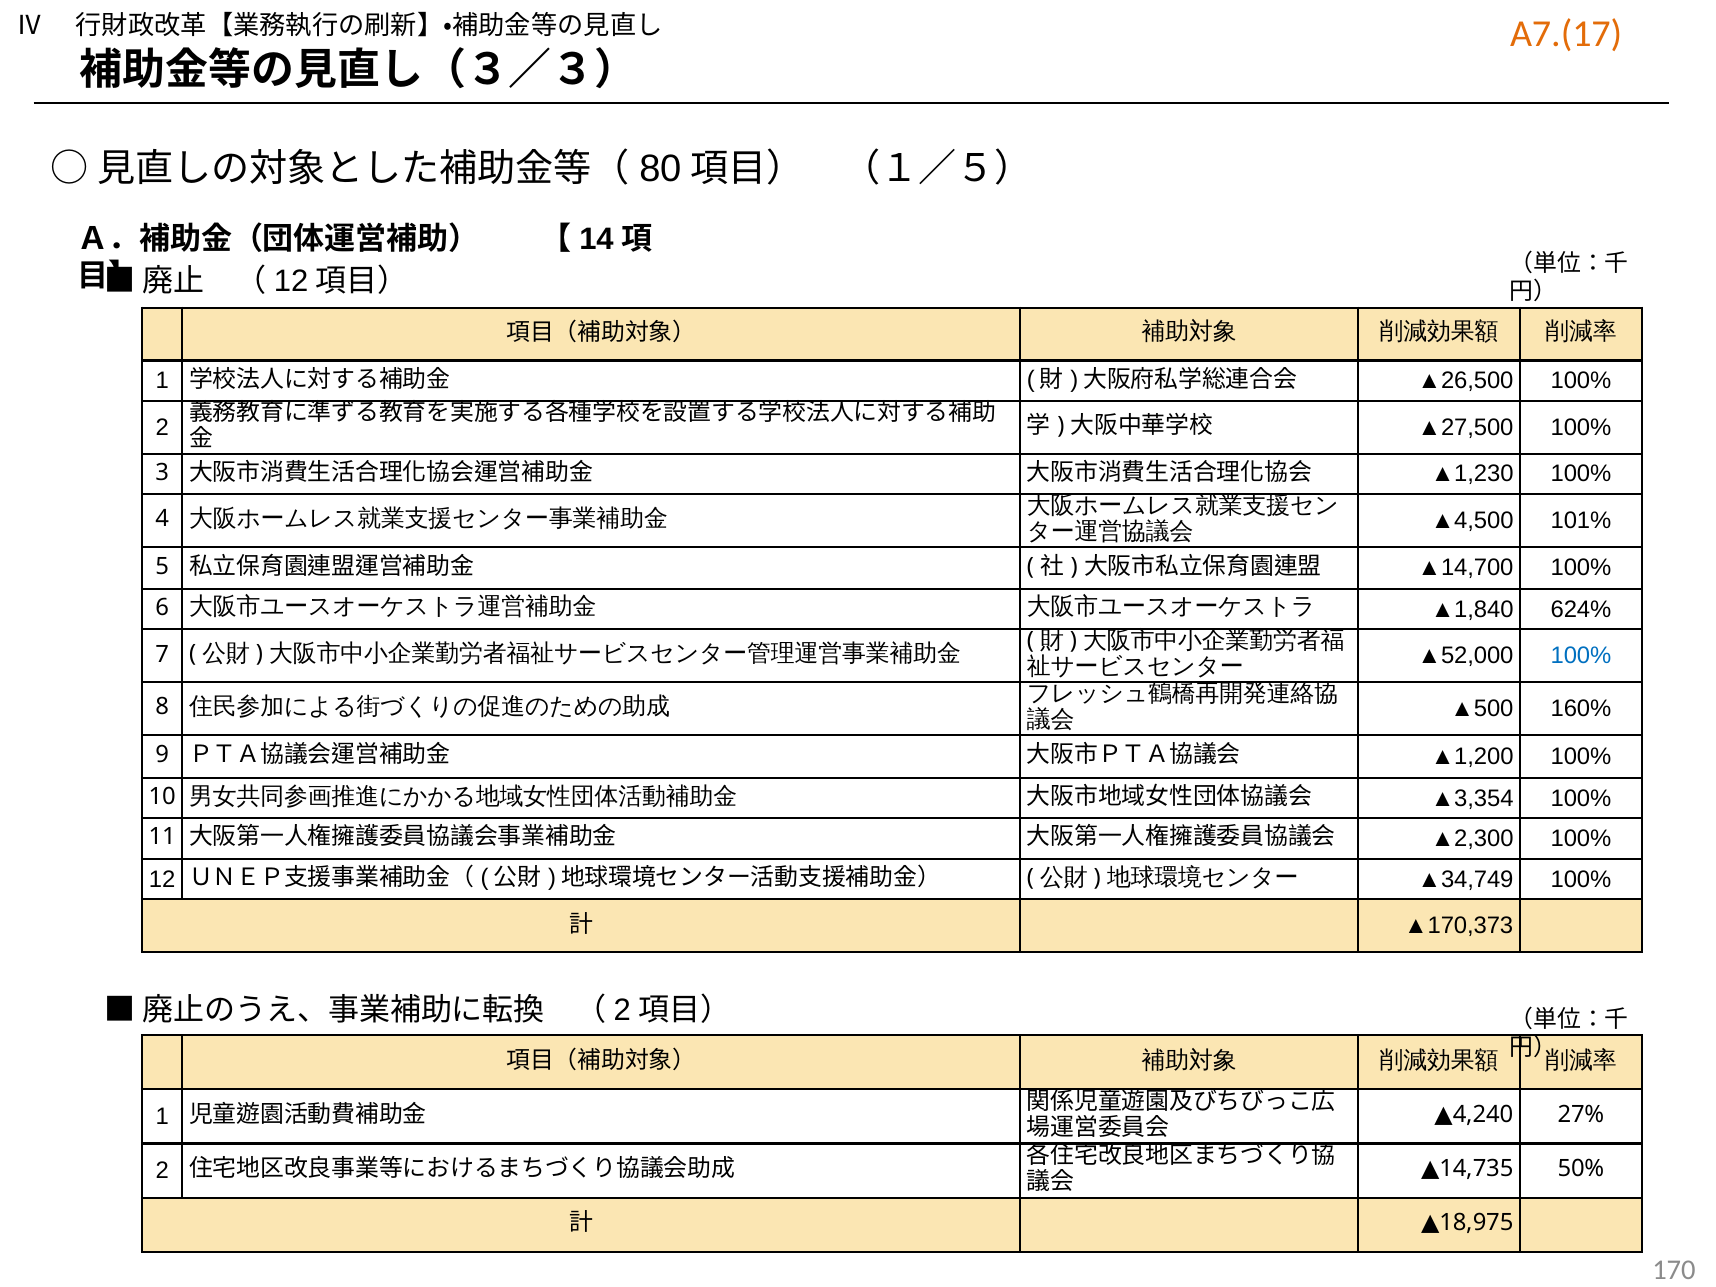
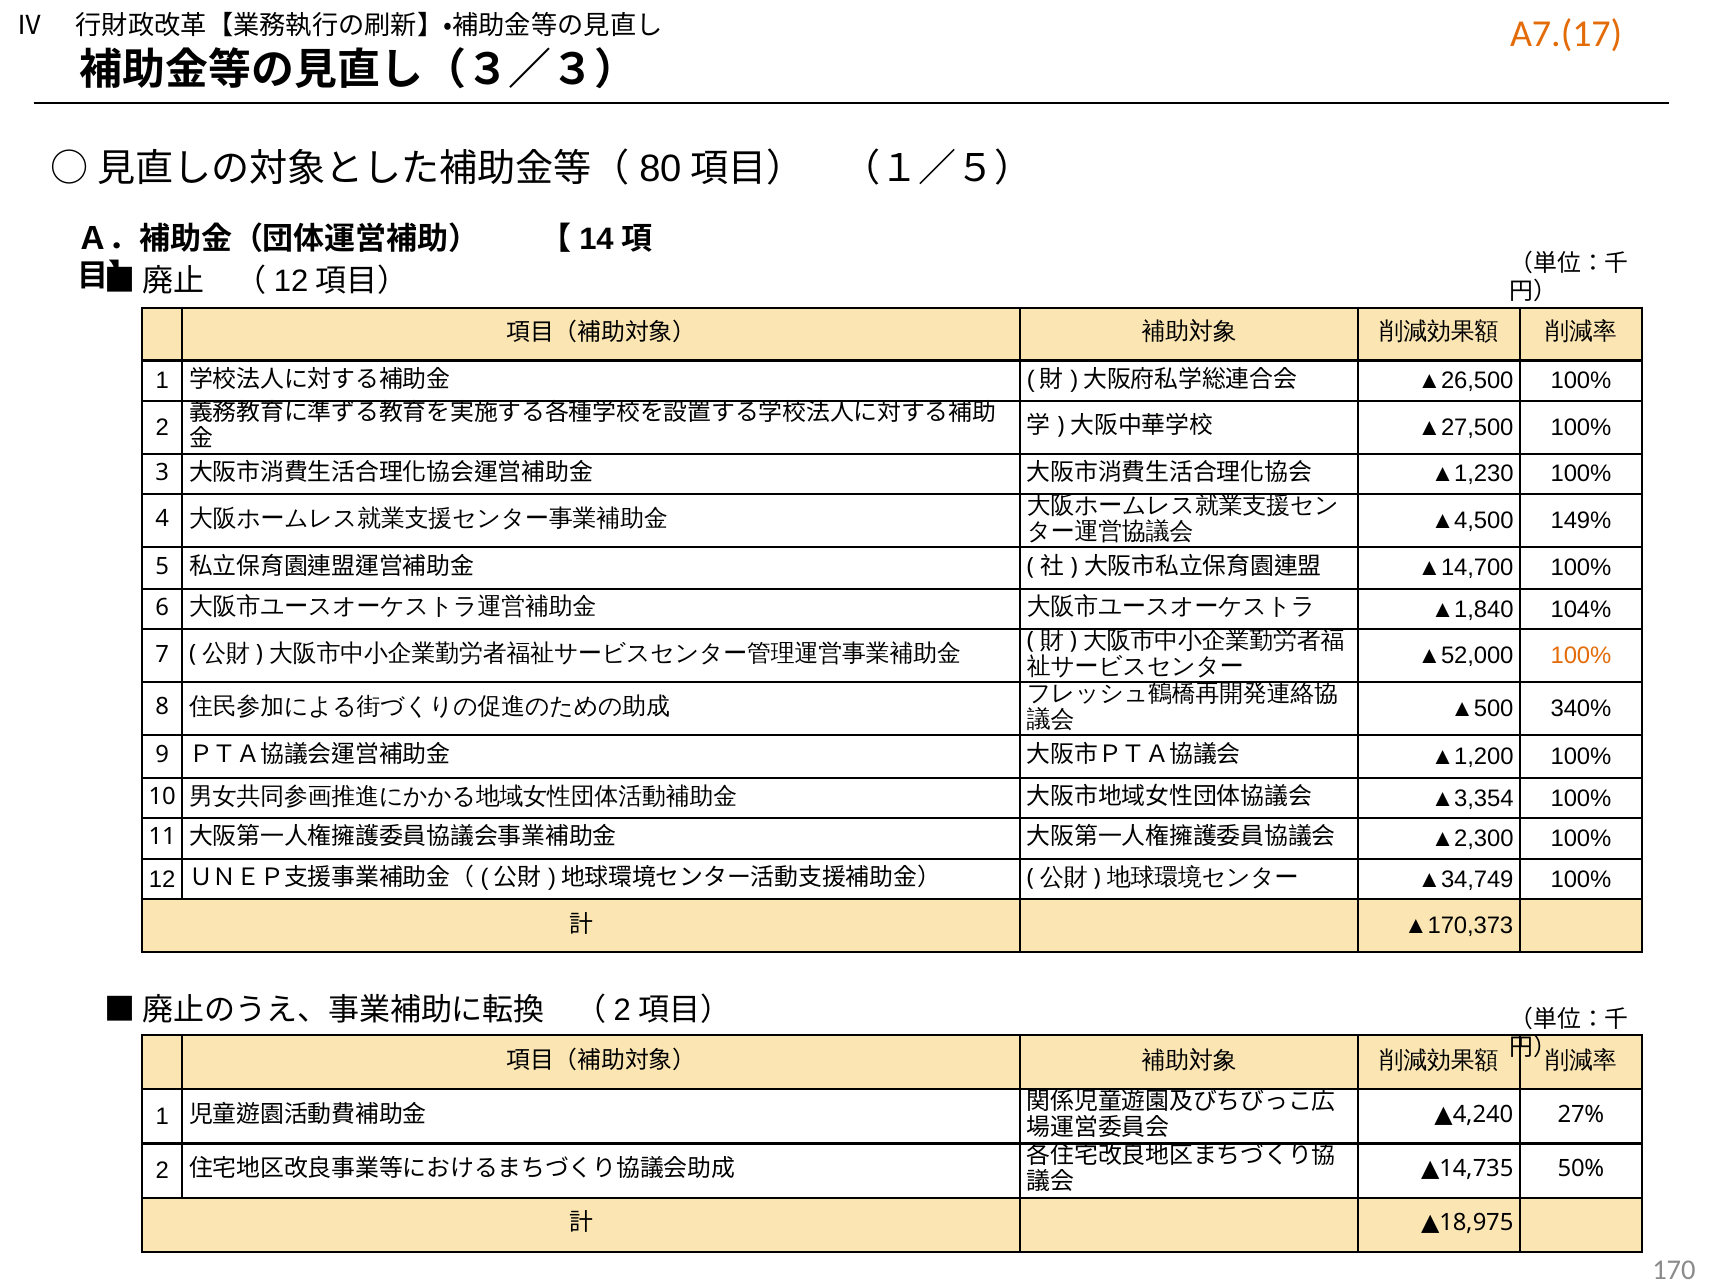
101%: 101% -> 149%
624%: 624% -> 104%
100% at (1581, 656) colour: blue -> orange
160%: 160% -> 340%
